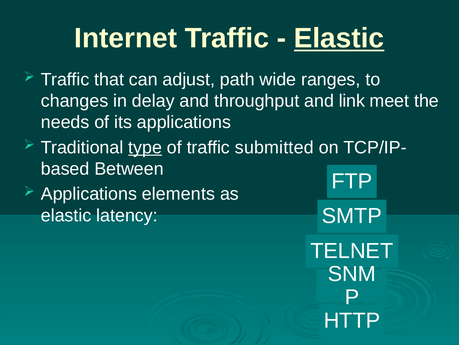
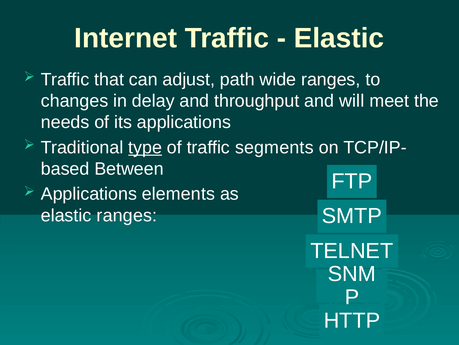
Elastic at (339, 38) underline: present -> none
link: link -> will
submitted: submitted -> segments
elastic latency: latency -> ranges
